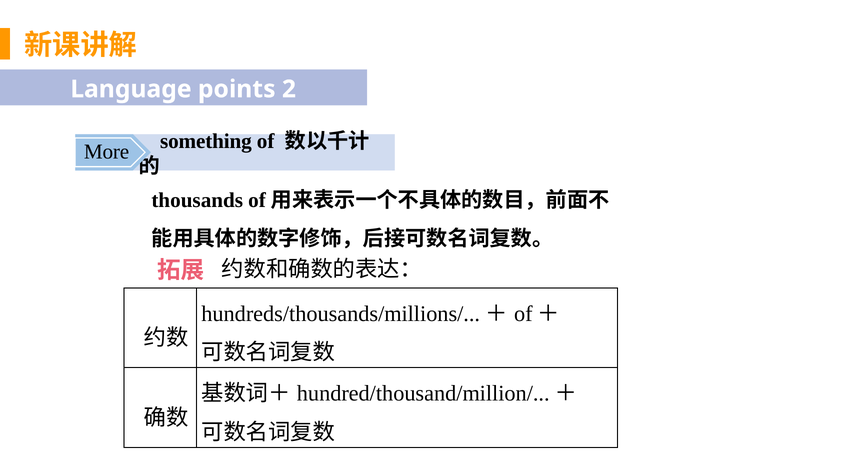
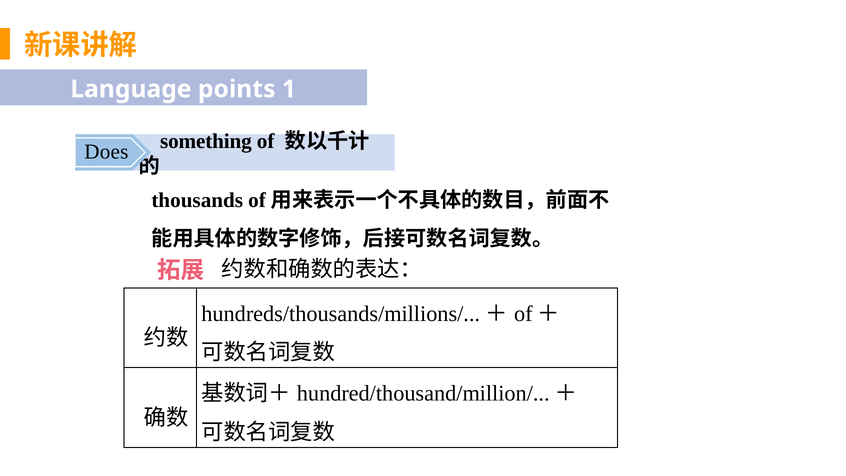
2: 2 -> 1
More: More -> Does
